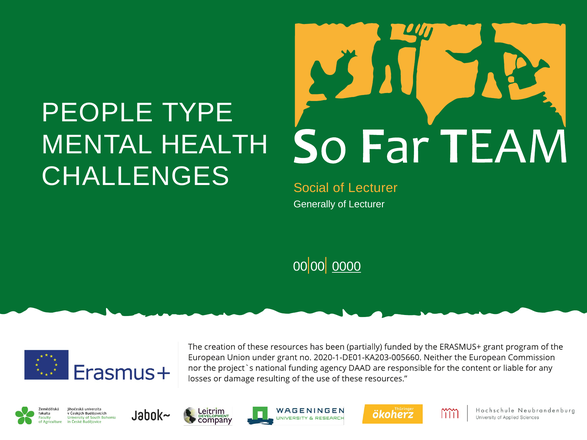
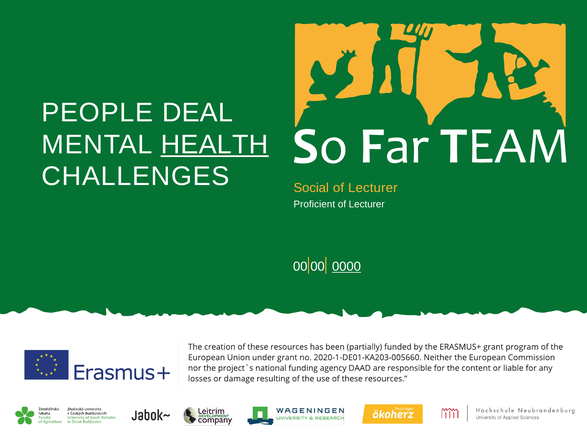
TYPE: TYPE -> DEAL
HEALTH underline: none -> present
Generally: Generally -> Proficient
